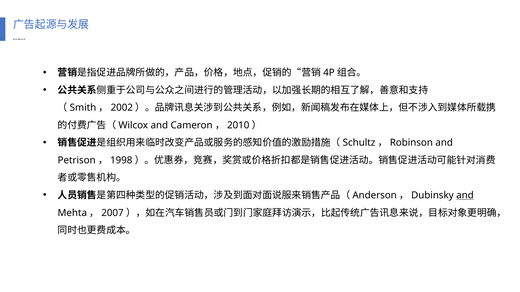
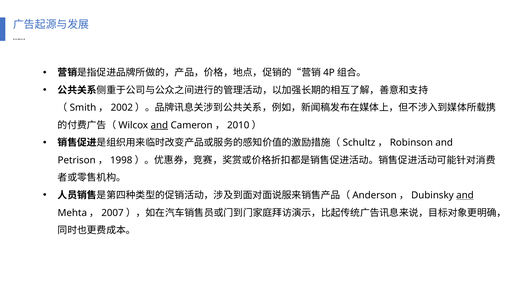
and at (159, 125) underline: none -> present
